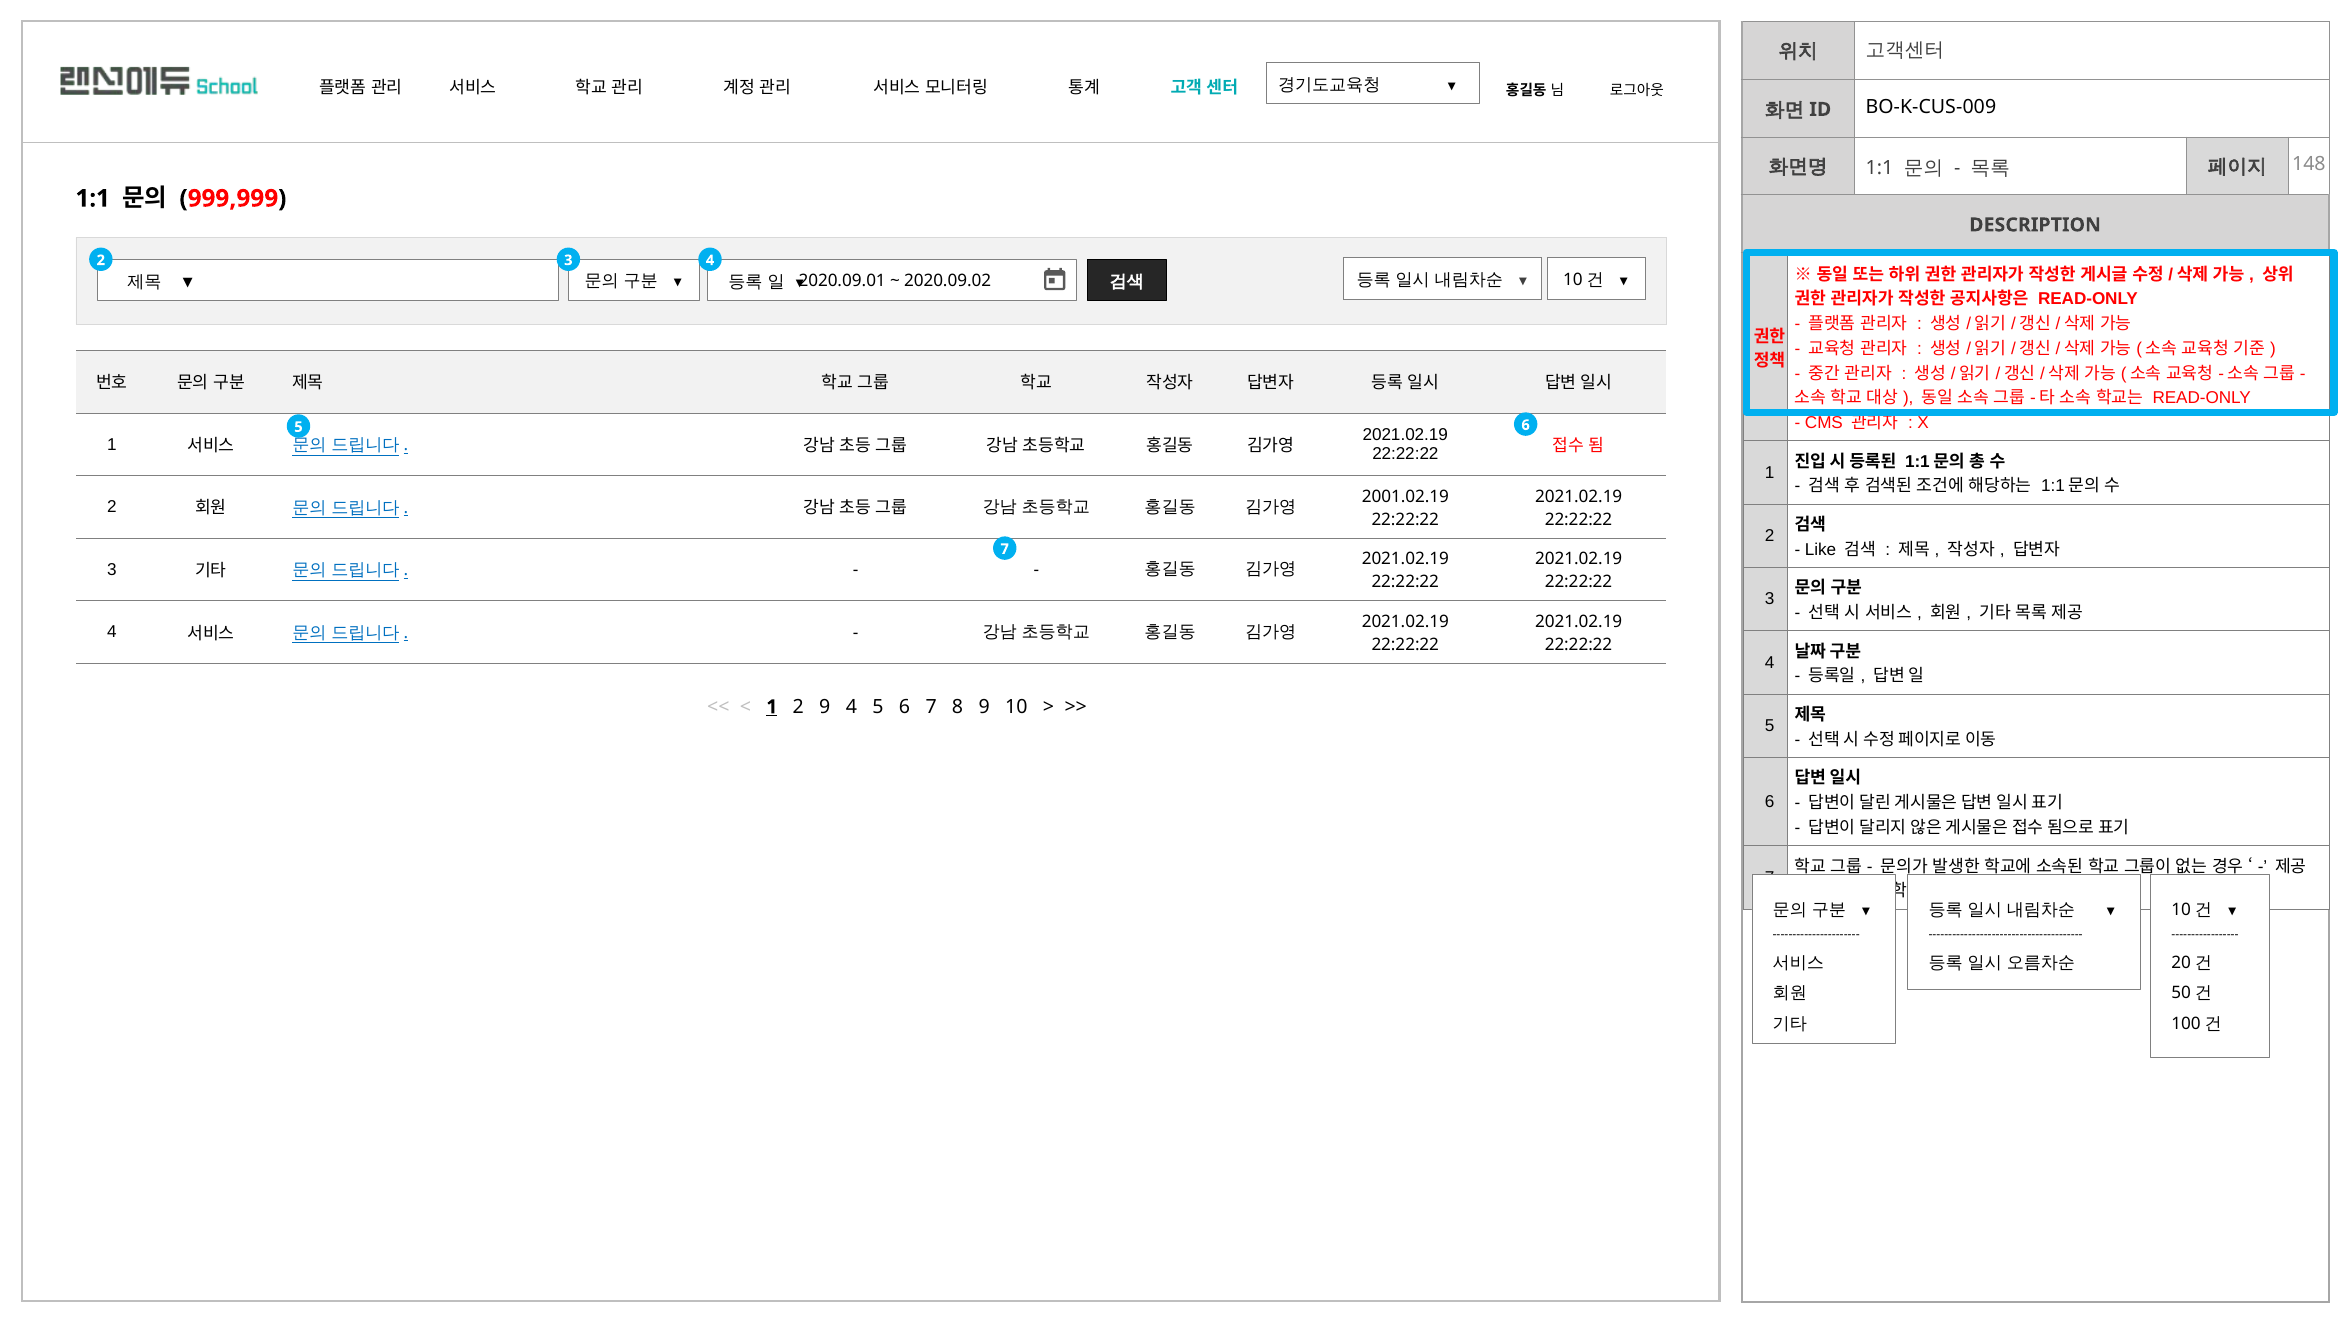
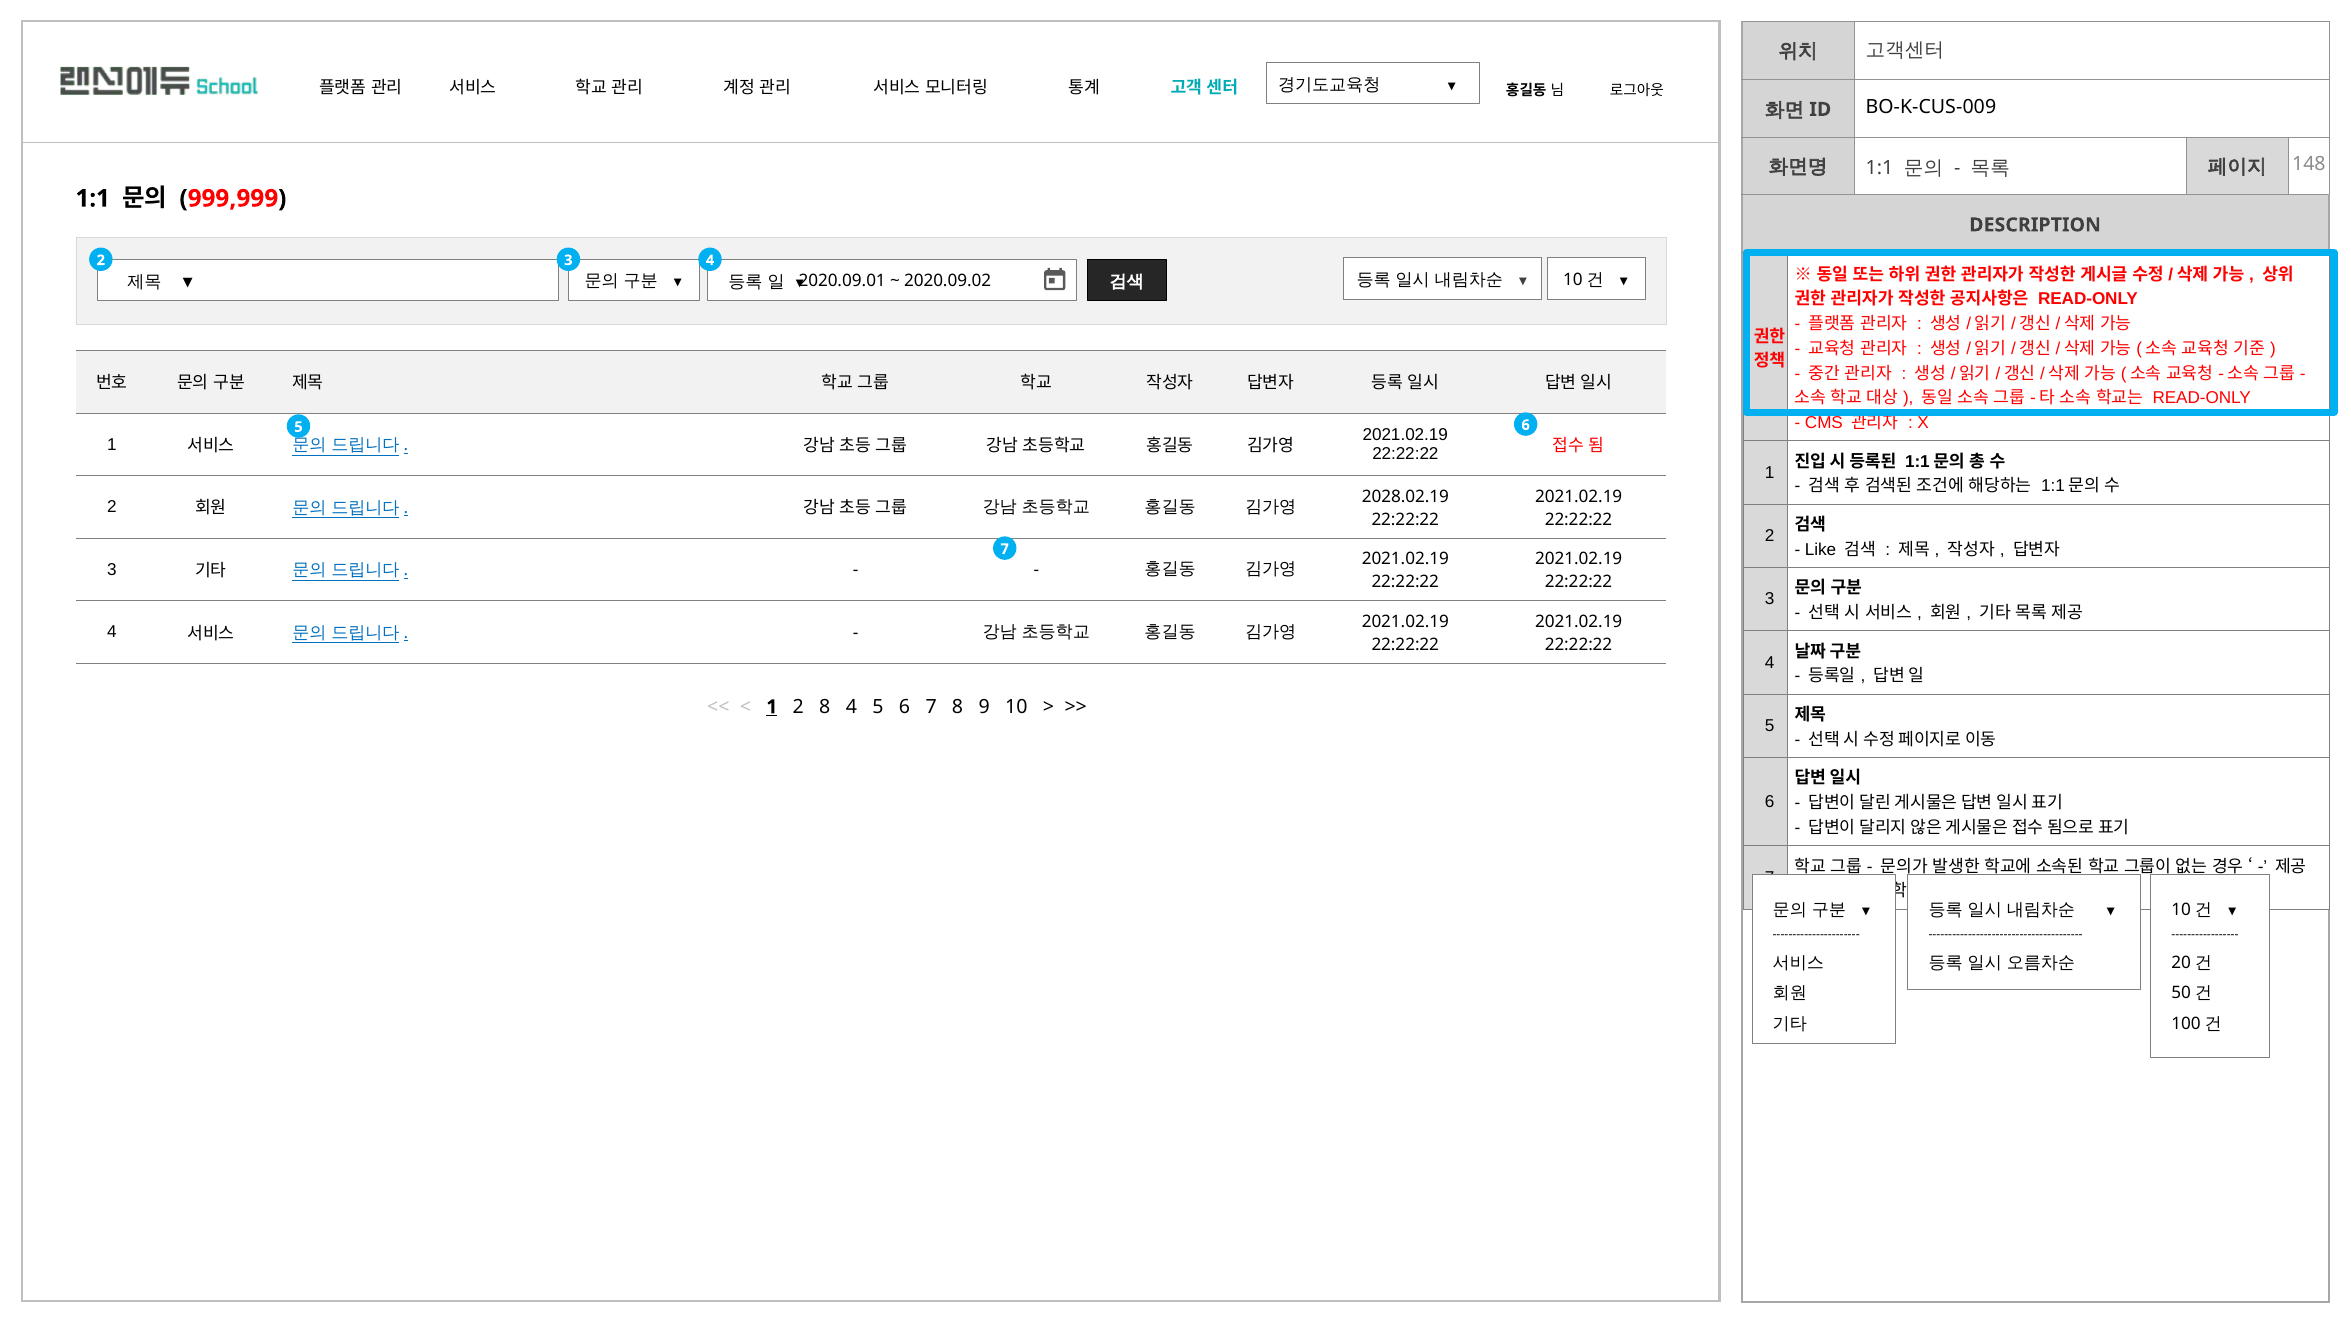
2001.02.19: 2001.02.19 -> 2028.02.19
2 9: 9 -> 8
